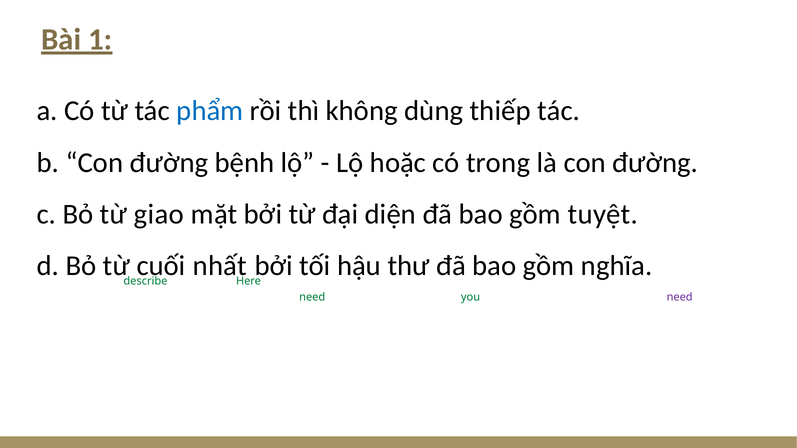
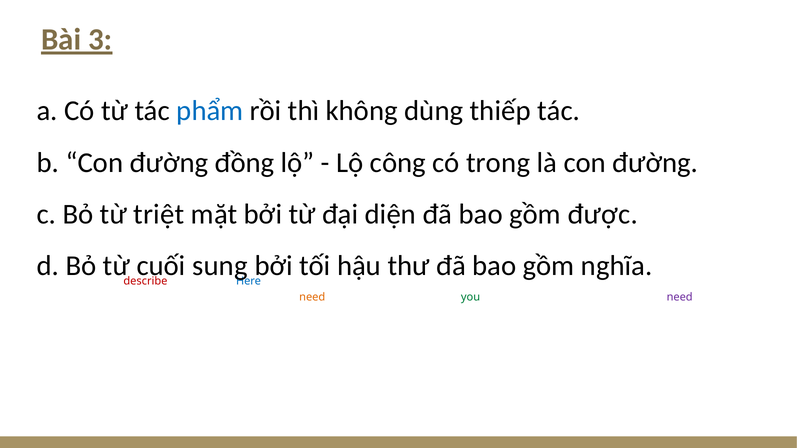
1: 1 -> 3
bệnh: bệnh -> đồng
hoặc: hoặc -> công
giao: giao -> triệt
tuyệt: tuyệt -> được
nhất: nhất -> sung
describe at (145, 281) colour: green -> red
Here at (249, 281) colour: green -> blue
need at (312, 297) colour: green -> orange
